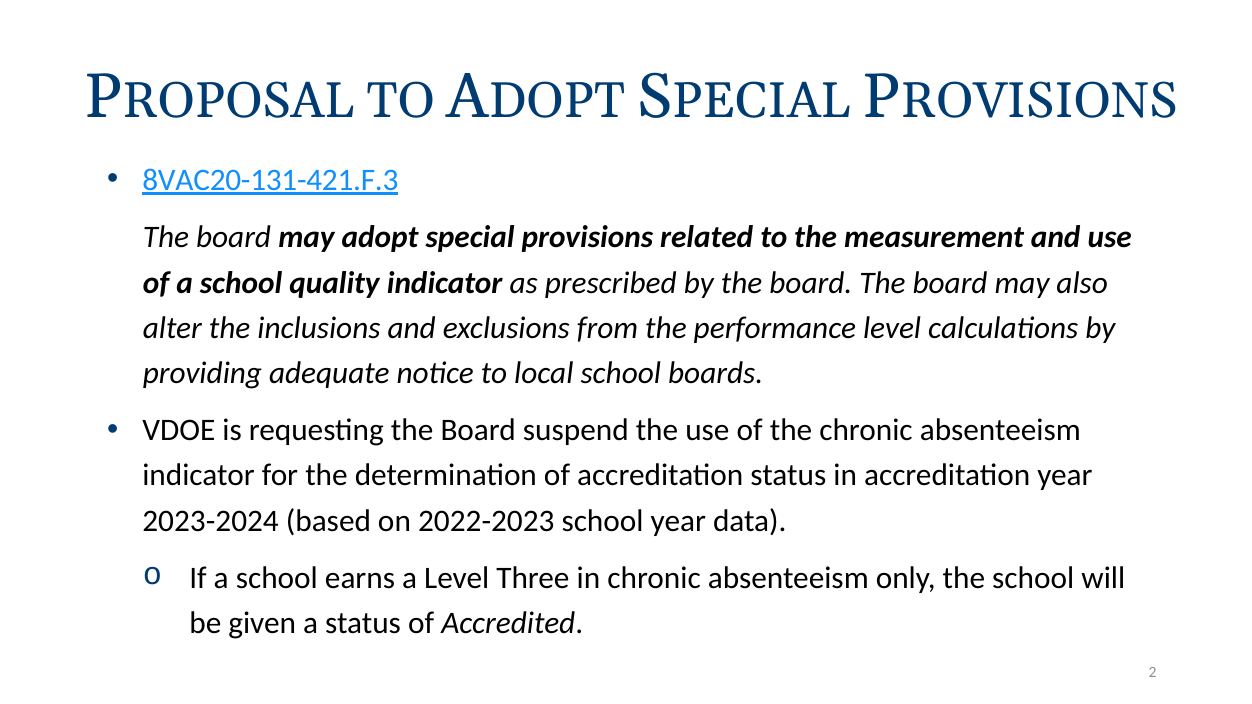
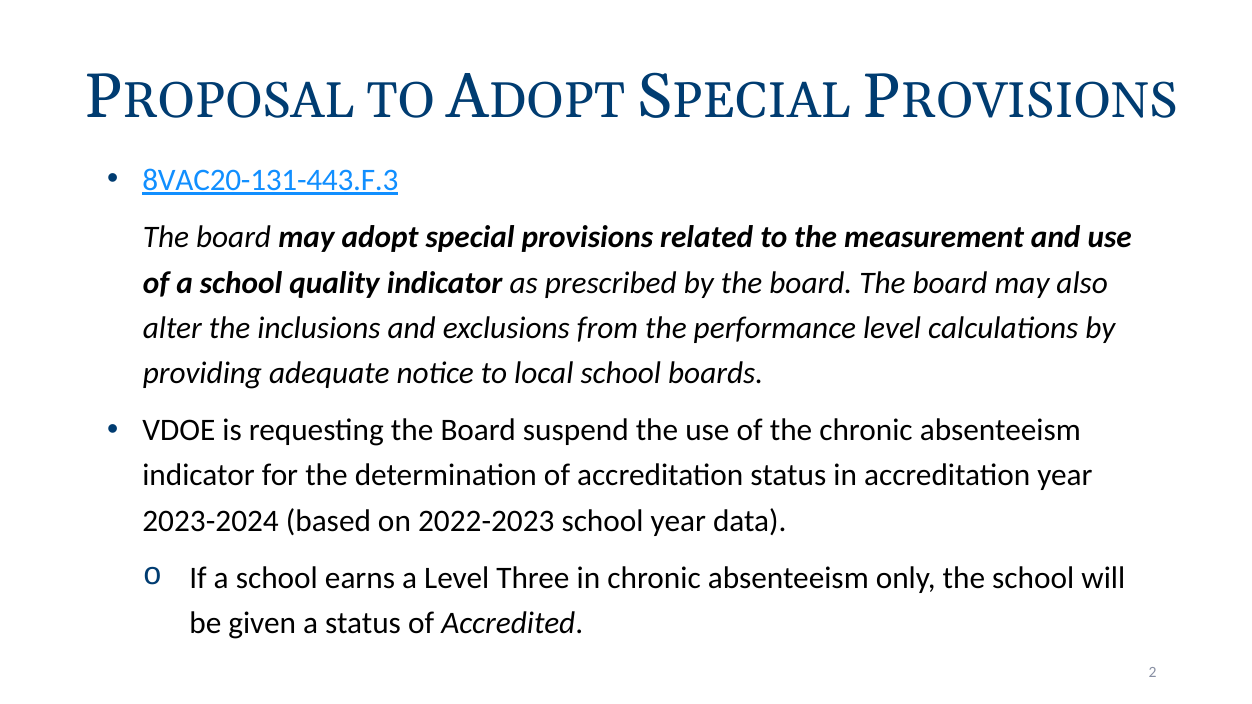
8VAC20-131-421.F.3: 8VAC20-131-421.F.3 -> 8VAC20-131-443.F.3
